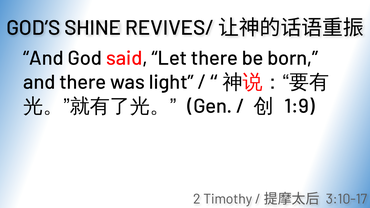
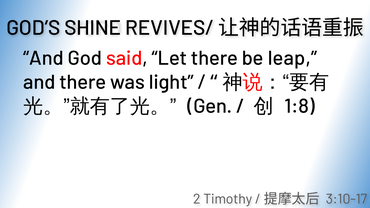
born: born -> leap
1:9: 1:9 -> 1:8
